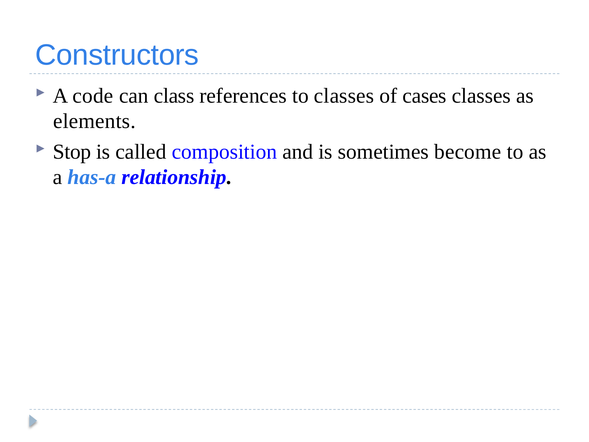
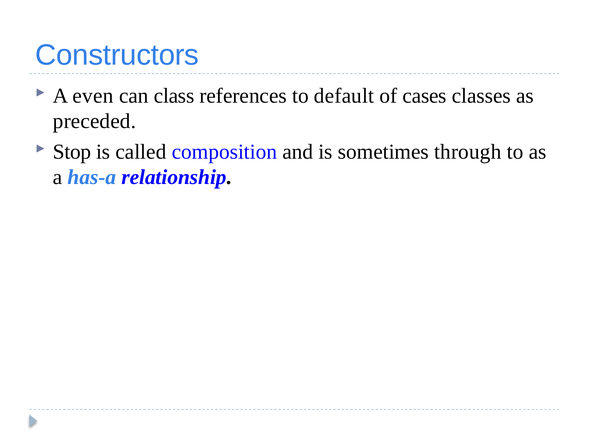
code: code -> even
to classes: classes -> default
elements: elements -> preceded
become: become -> through
